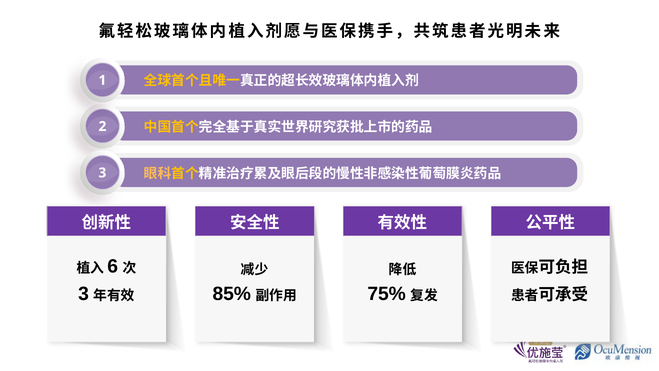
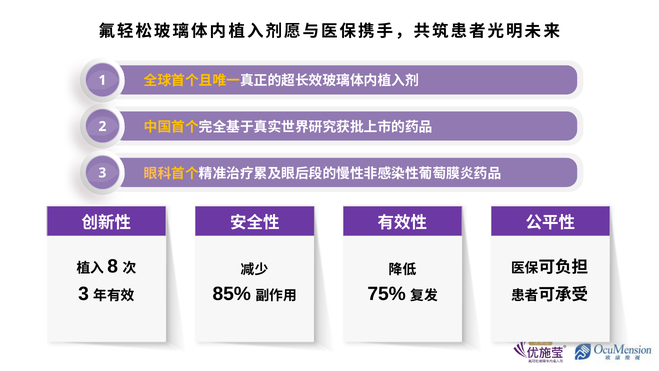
6: 6 -> 8
